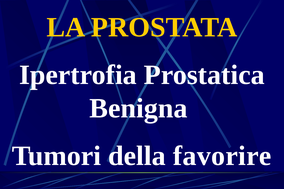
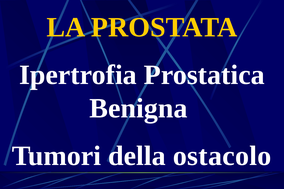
favorire: favorire -> ostacolo
